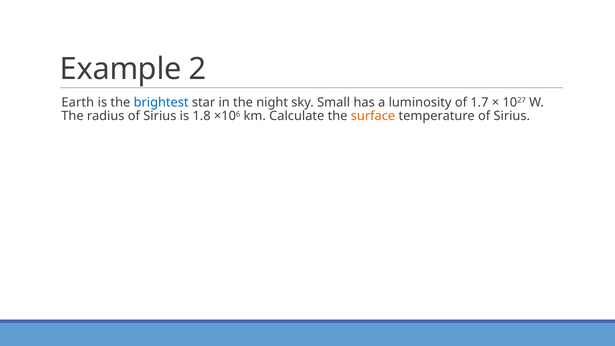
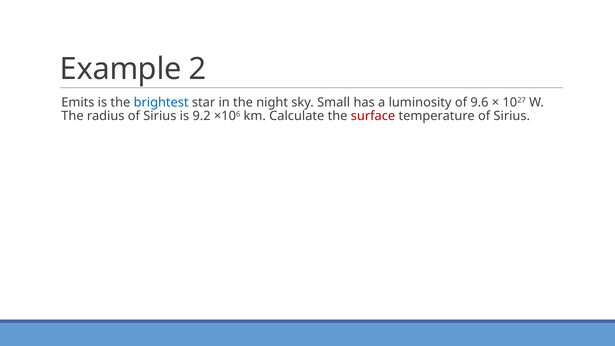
Earth: Earth -> Emits
1.7: 1.7 -> 9.6
1.8: 1.8 -> 9.2
surface colour: orange -> red
